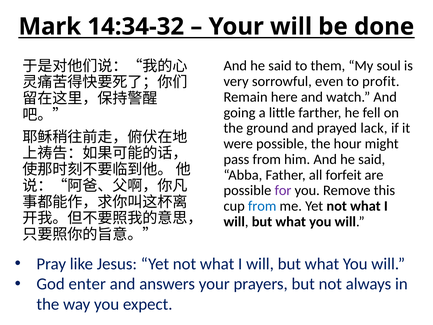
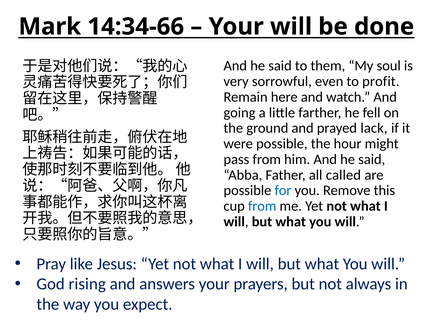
14:34-32: 14:34-32 -> 14:34-66
forfeit: forfeit -> called
for colour: purple -> blue
enter: enter -> rising
